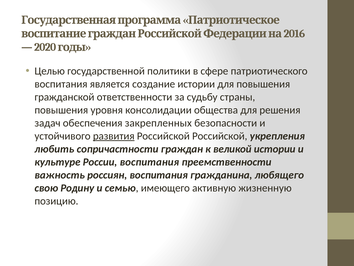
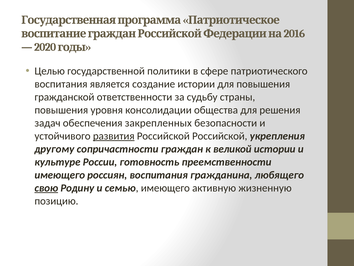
любить: любить -> другому
России воспитания: воспитания -> готовность
важность at (60, 175): важность -> имеющего
свою underline: none -> present
